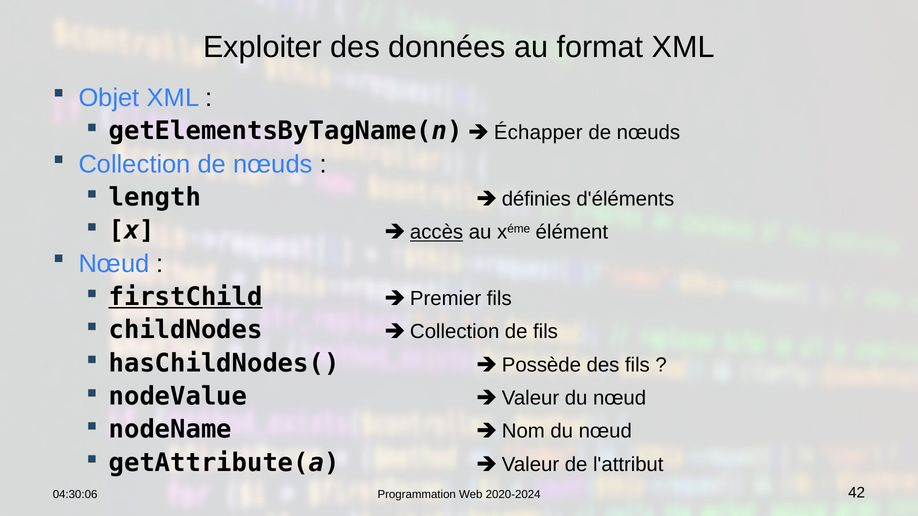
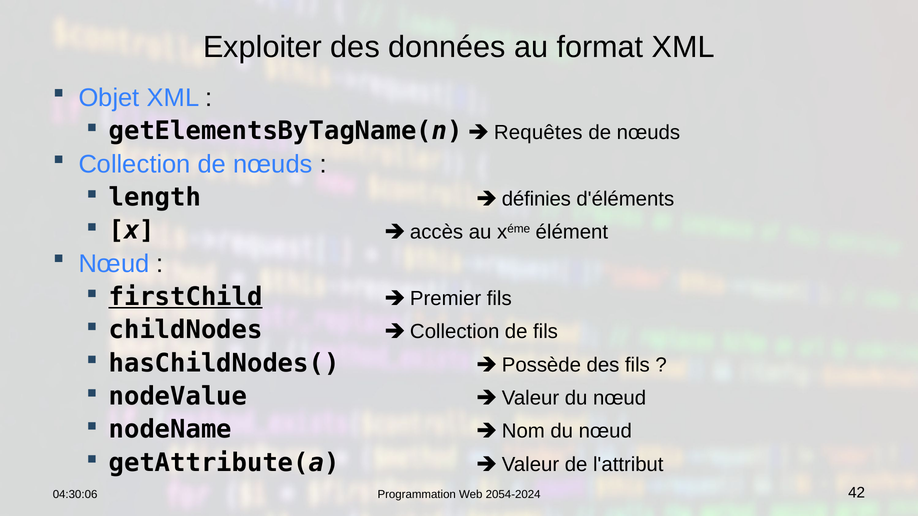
Échapper: Échapper -> Requêtes
accès underline: present -> none
2020-2024: 2020-2024 -> 2054-2024
